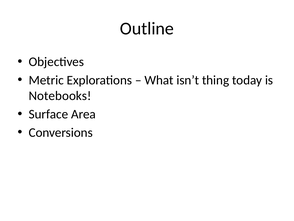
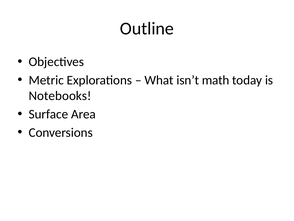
thing: thing -> math
